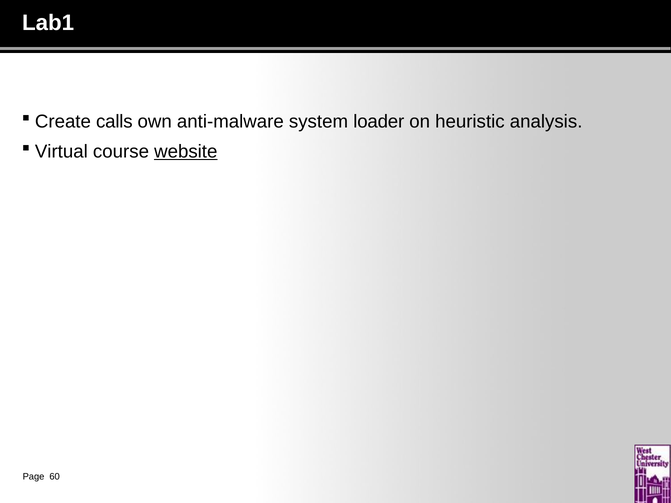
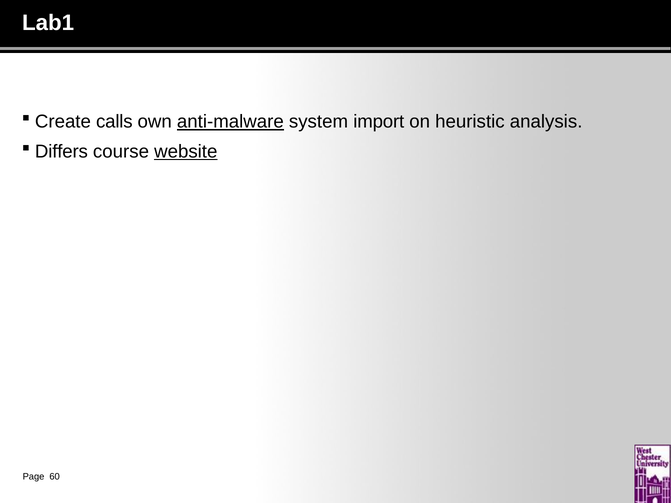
anti-malware underline: none -> present
loader: loader -> import
Virtual: Virtual -> Differs
